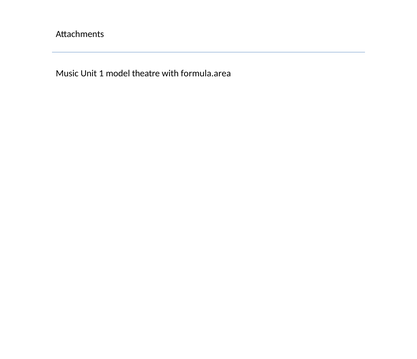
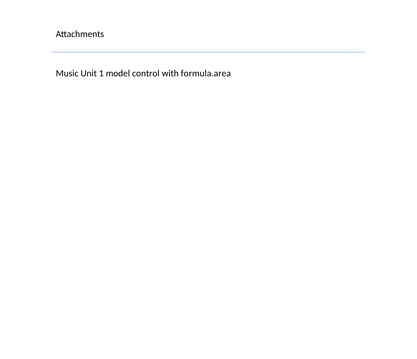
theatre: theatre -> control
